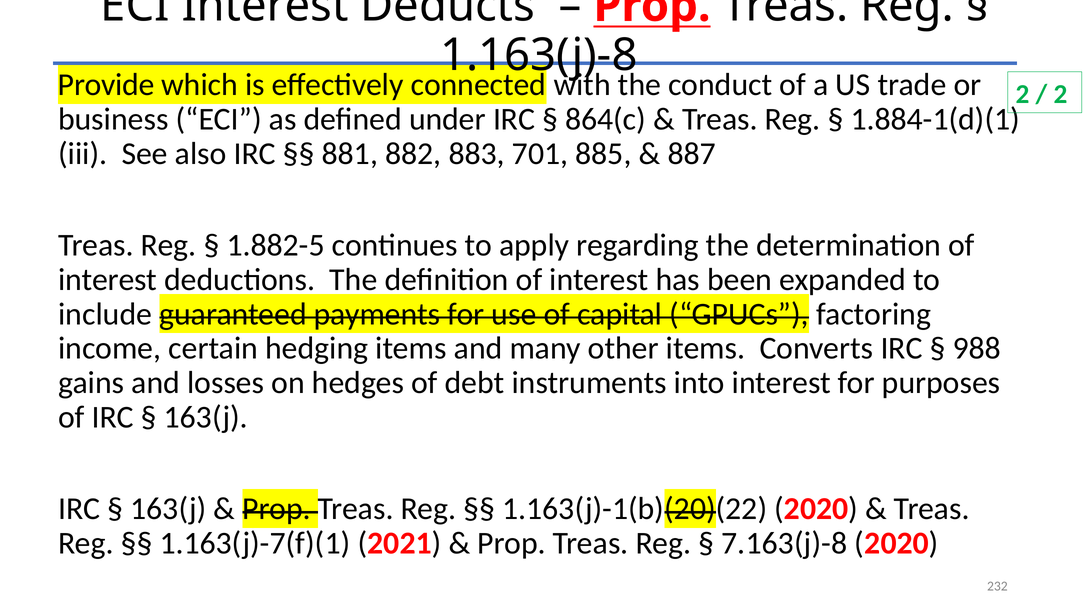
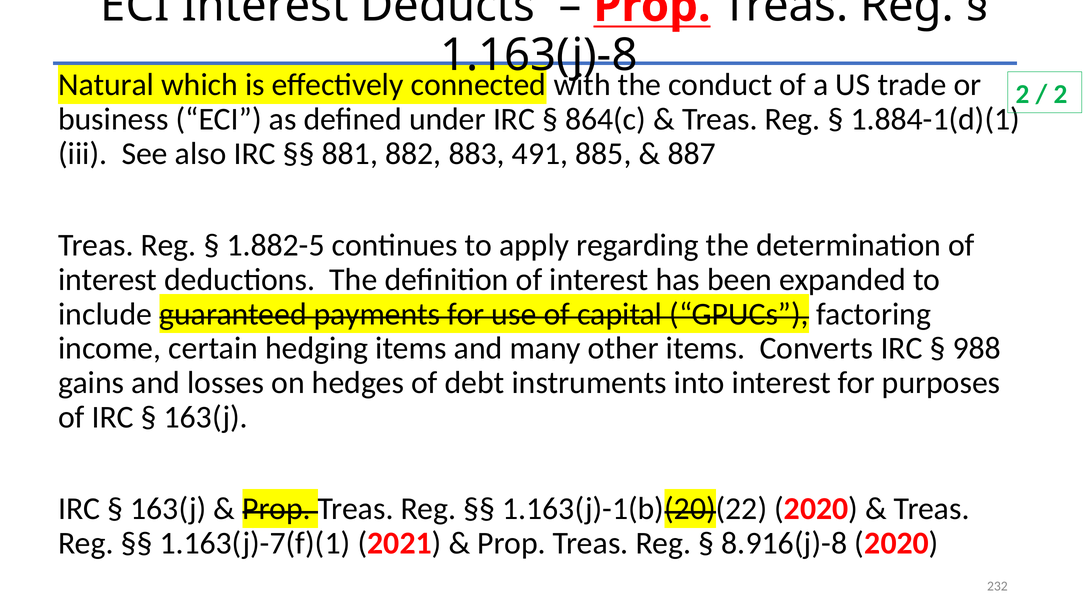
Provide: Provide -> Natural
701: 701 -> 491
7.163(j)-8: 7.163(j)-8 -> 8.916(j)-8
